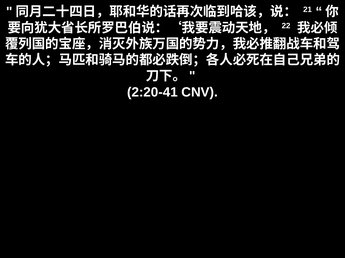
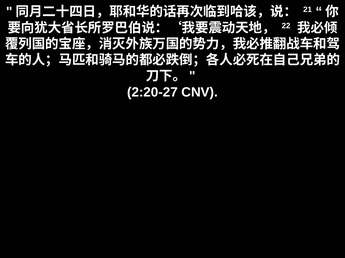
2:20-41: 2:20-41 -> 2:20-27
